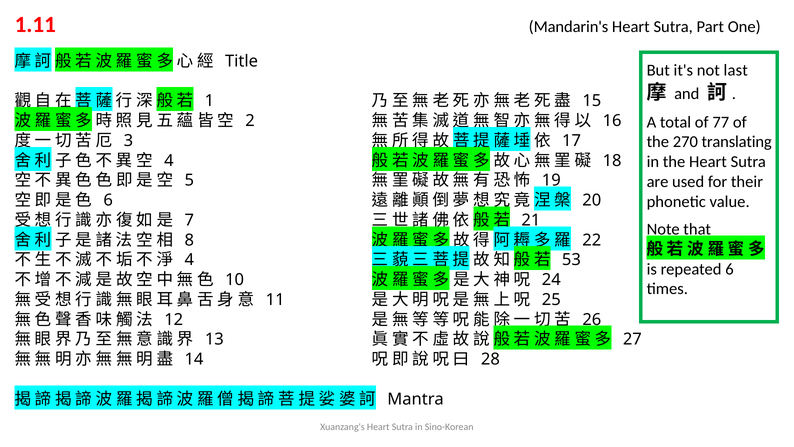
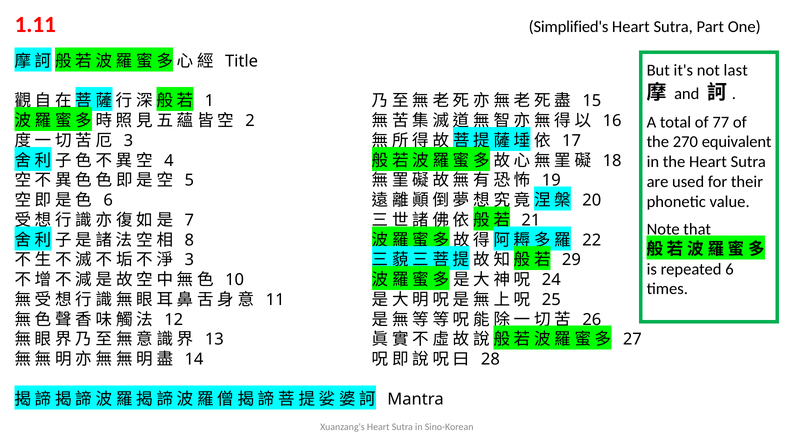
Mandarin's: Mandarin's -> Simplified's
translating: translating -> equivalent
4 at (189, 260): 4 -> 3
53: 53 -> 29
